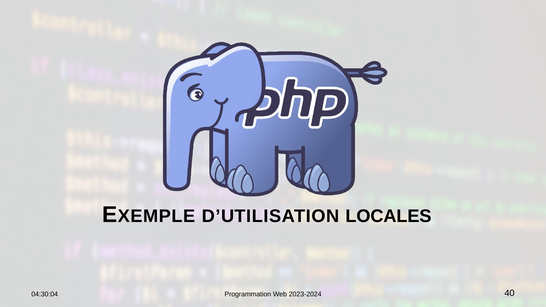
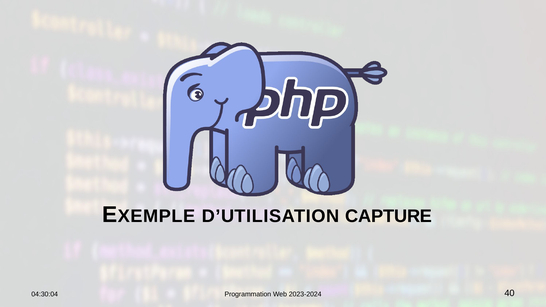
LOCALES: LOCALES -> CAPTURE
